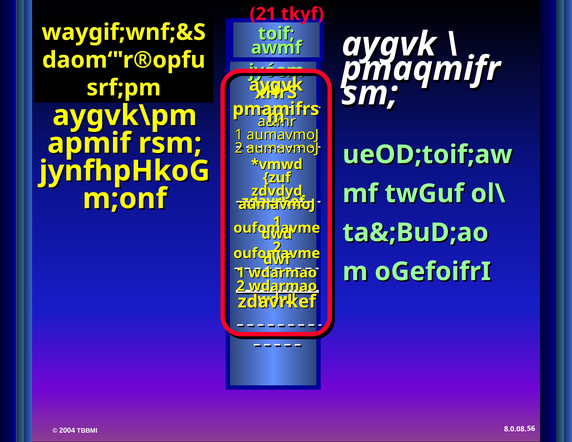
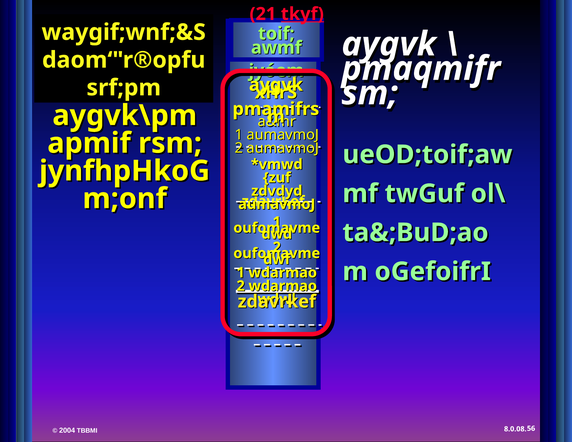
tkyf underline: none -> present
